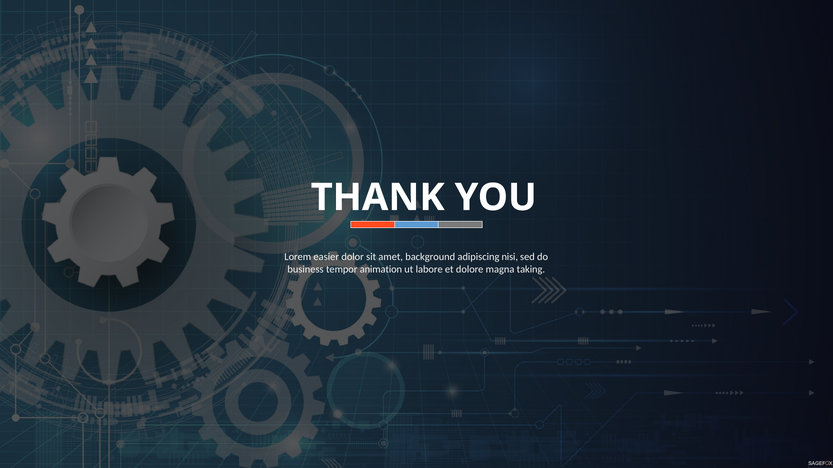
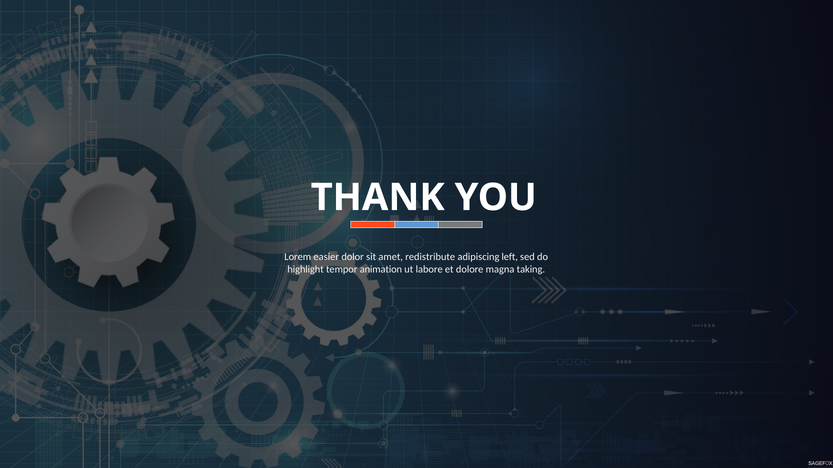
background: background -> redistribute
nisi: nisi -> left
business: business -> highlight
